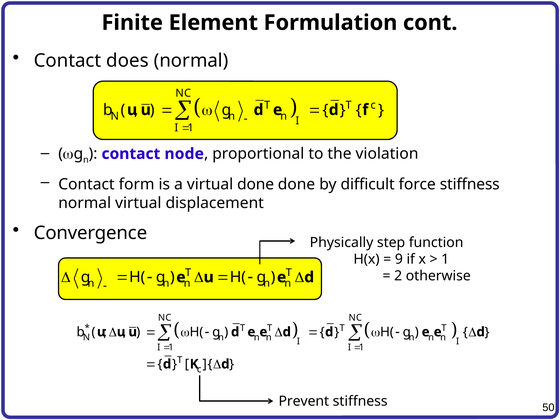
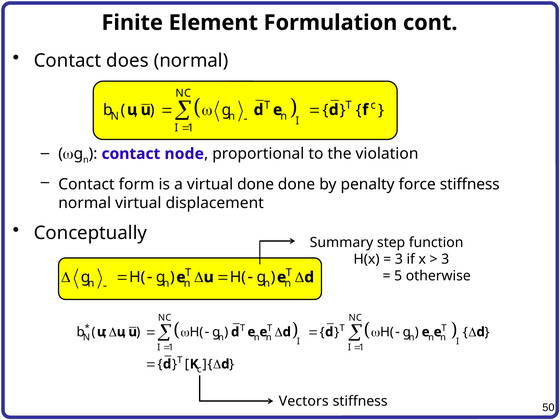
difficult: difficult -> penalty
Convergence: Convergence -> Conceptually
Physically: Physically -> Summary
9 at (399, 259): 9 -> 3
1 at (445, 259): 1 -> 3
2: 2 -> 5
Prevent: Prevent -> Vectors
